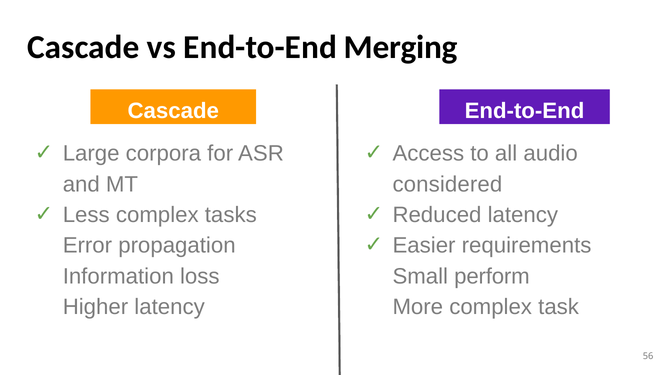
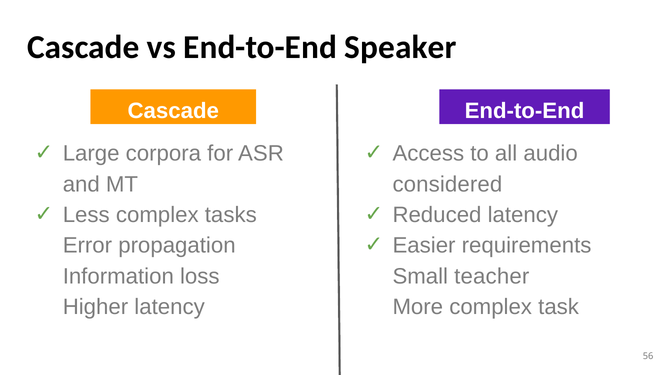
Merging: Merging -> Speaker
perform: perform -> teacher
